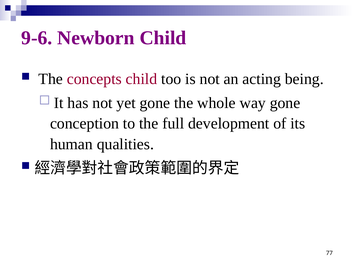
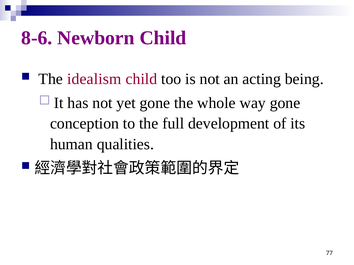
9-6: 9-6 -> 8-6
concepts: concepts -> idealism
